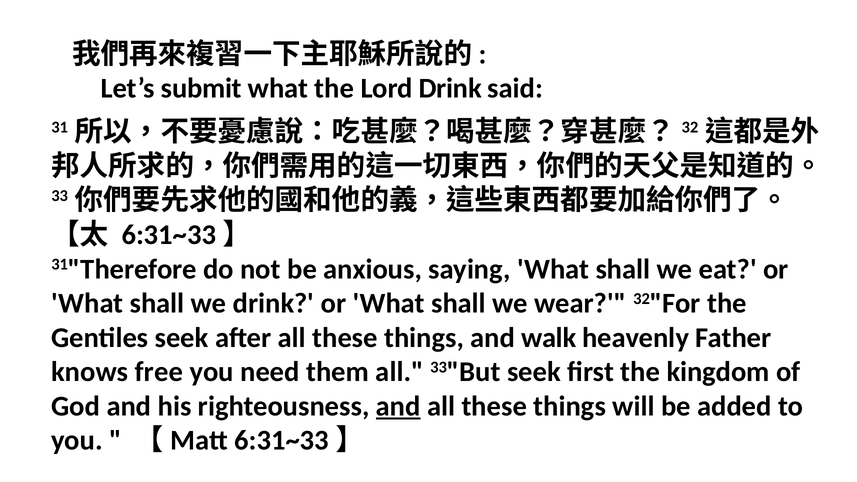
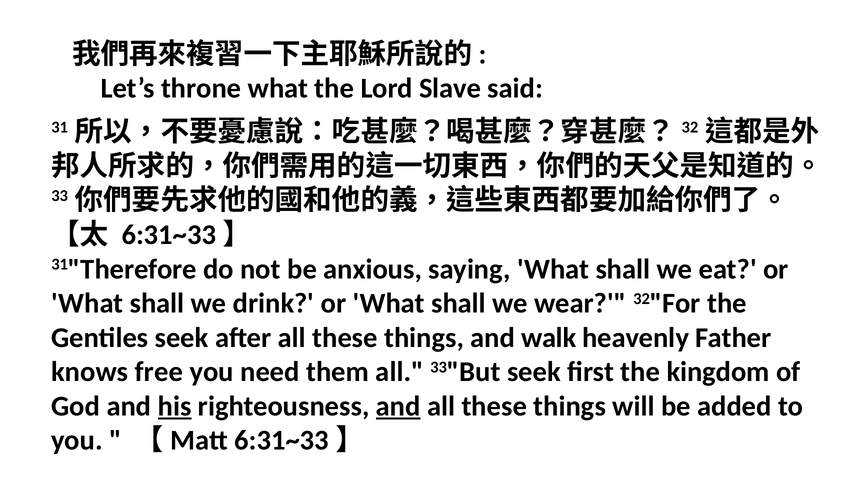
submit: submit -> throne
Lord Drink: Drink -> Slave
his underline: none -> present
